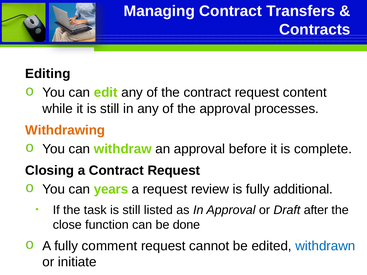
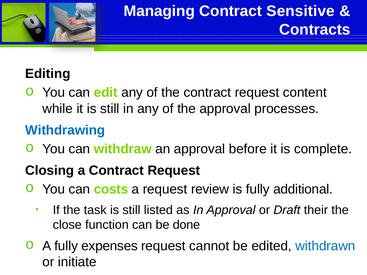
Transfers: Transfers -> Sensitive
Withdrawing colour: orange -> blue
years: years -> costs
after: after -> their
comment: comment -> expenses
